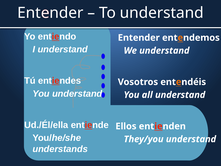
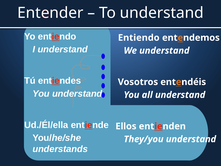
Entender at (139, 38): Entender -> Entiendo
